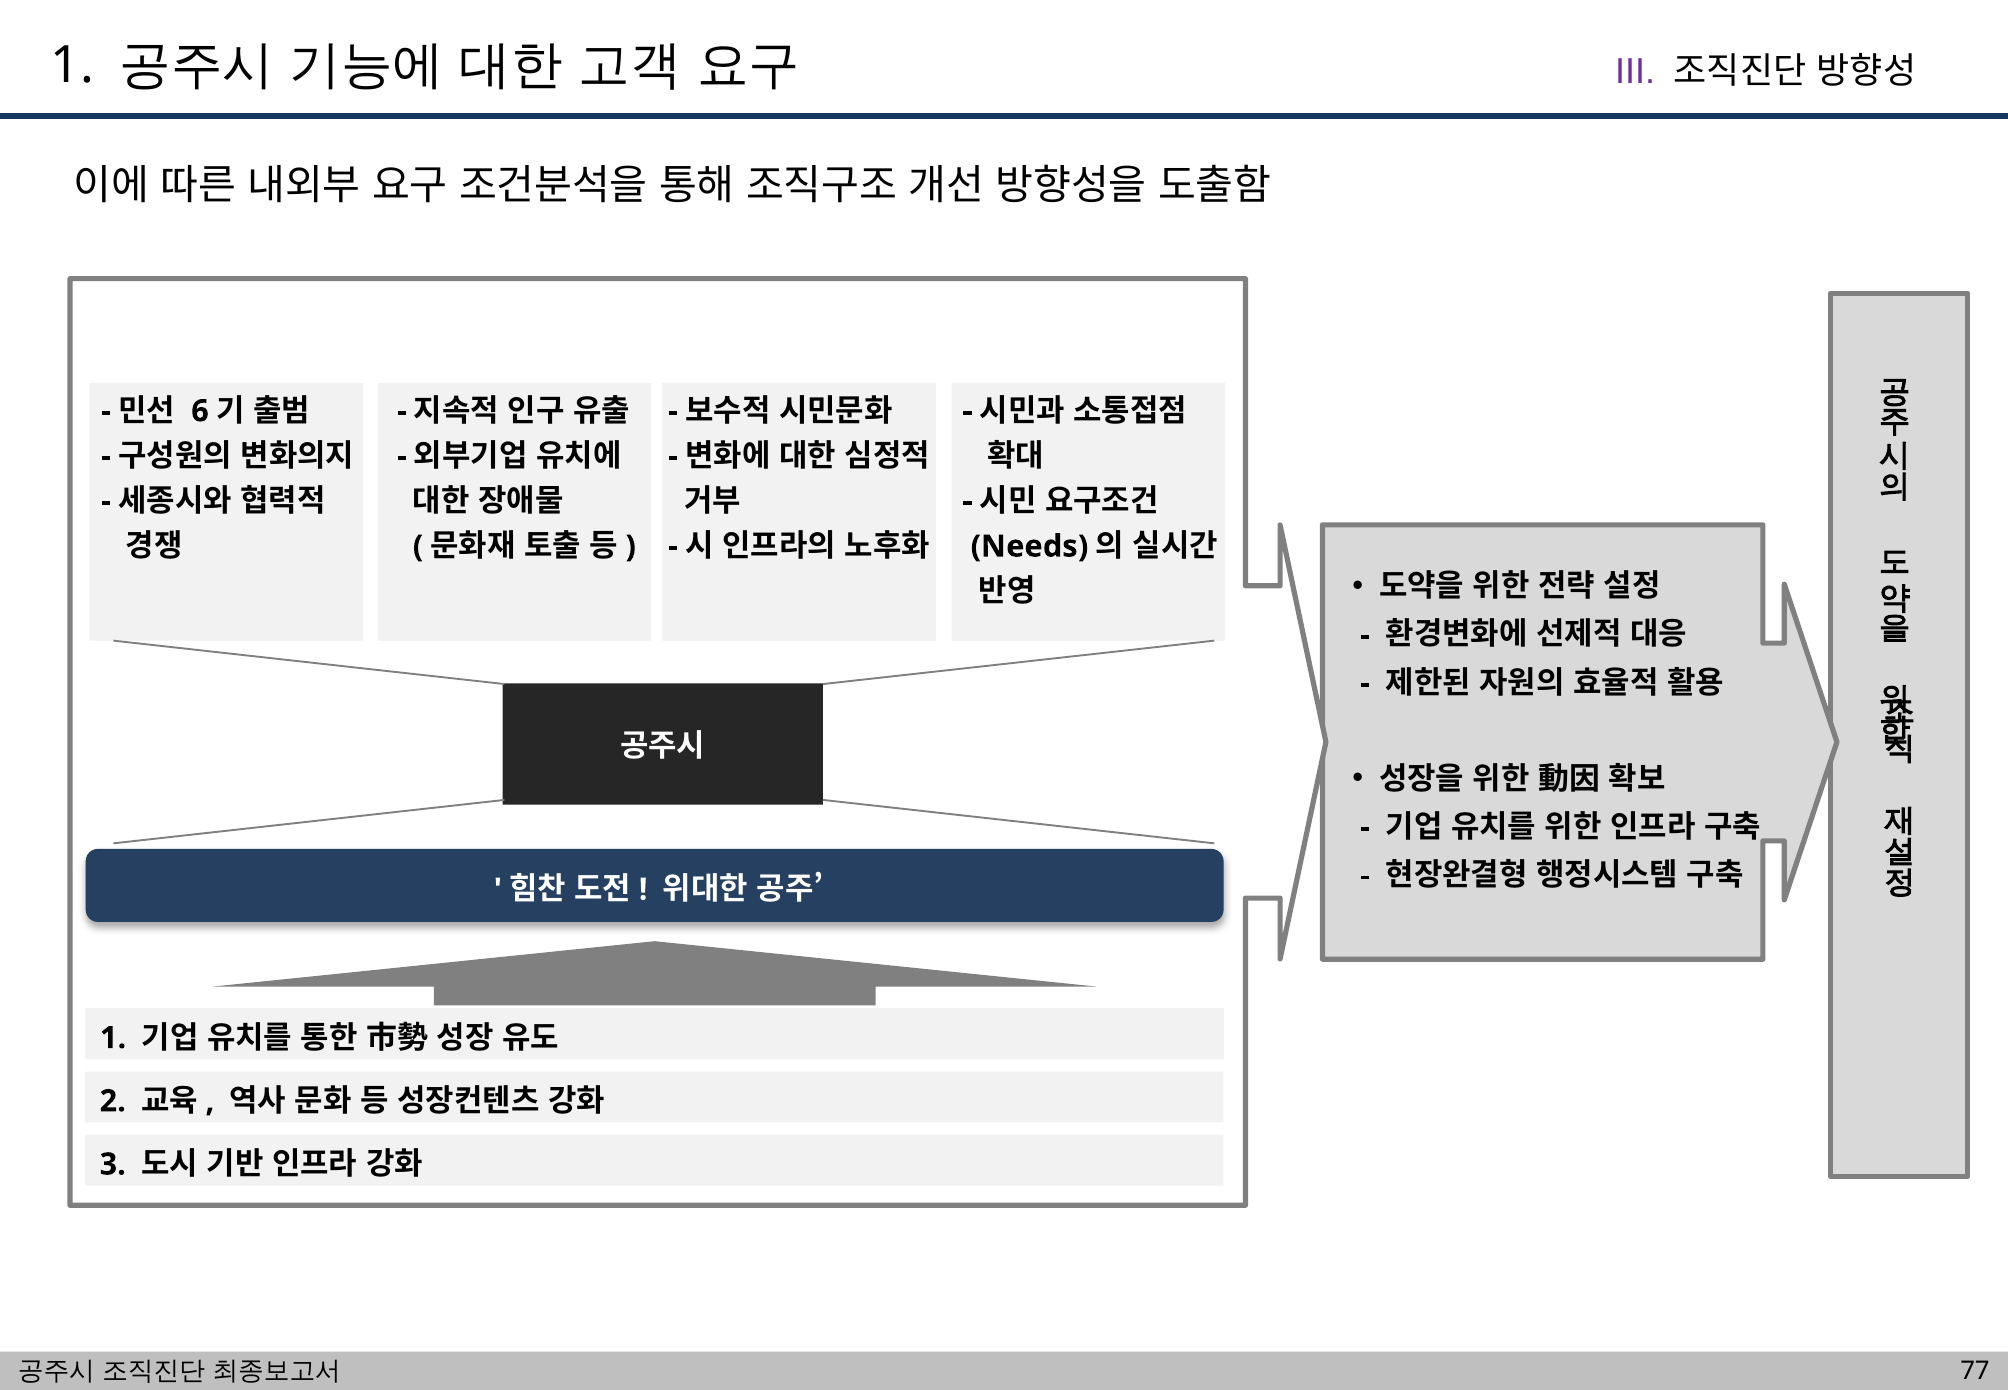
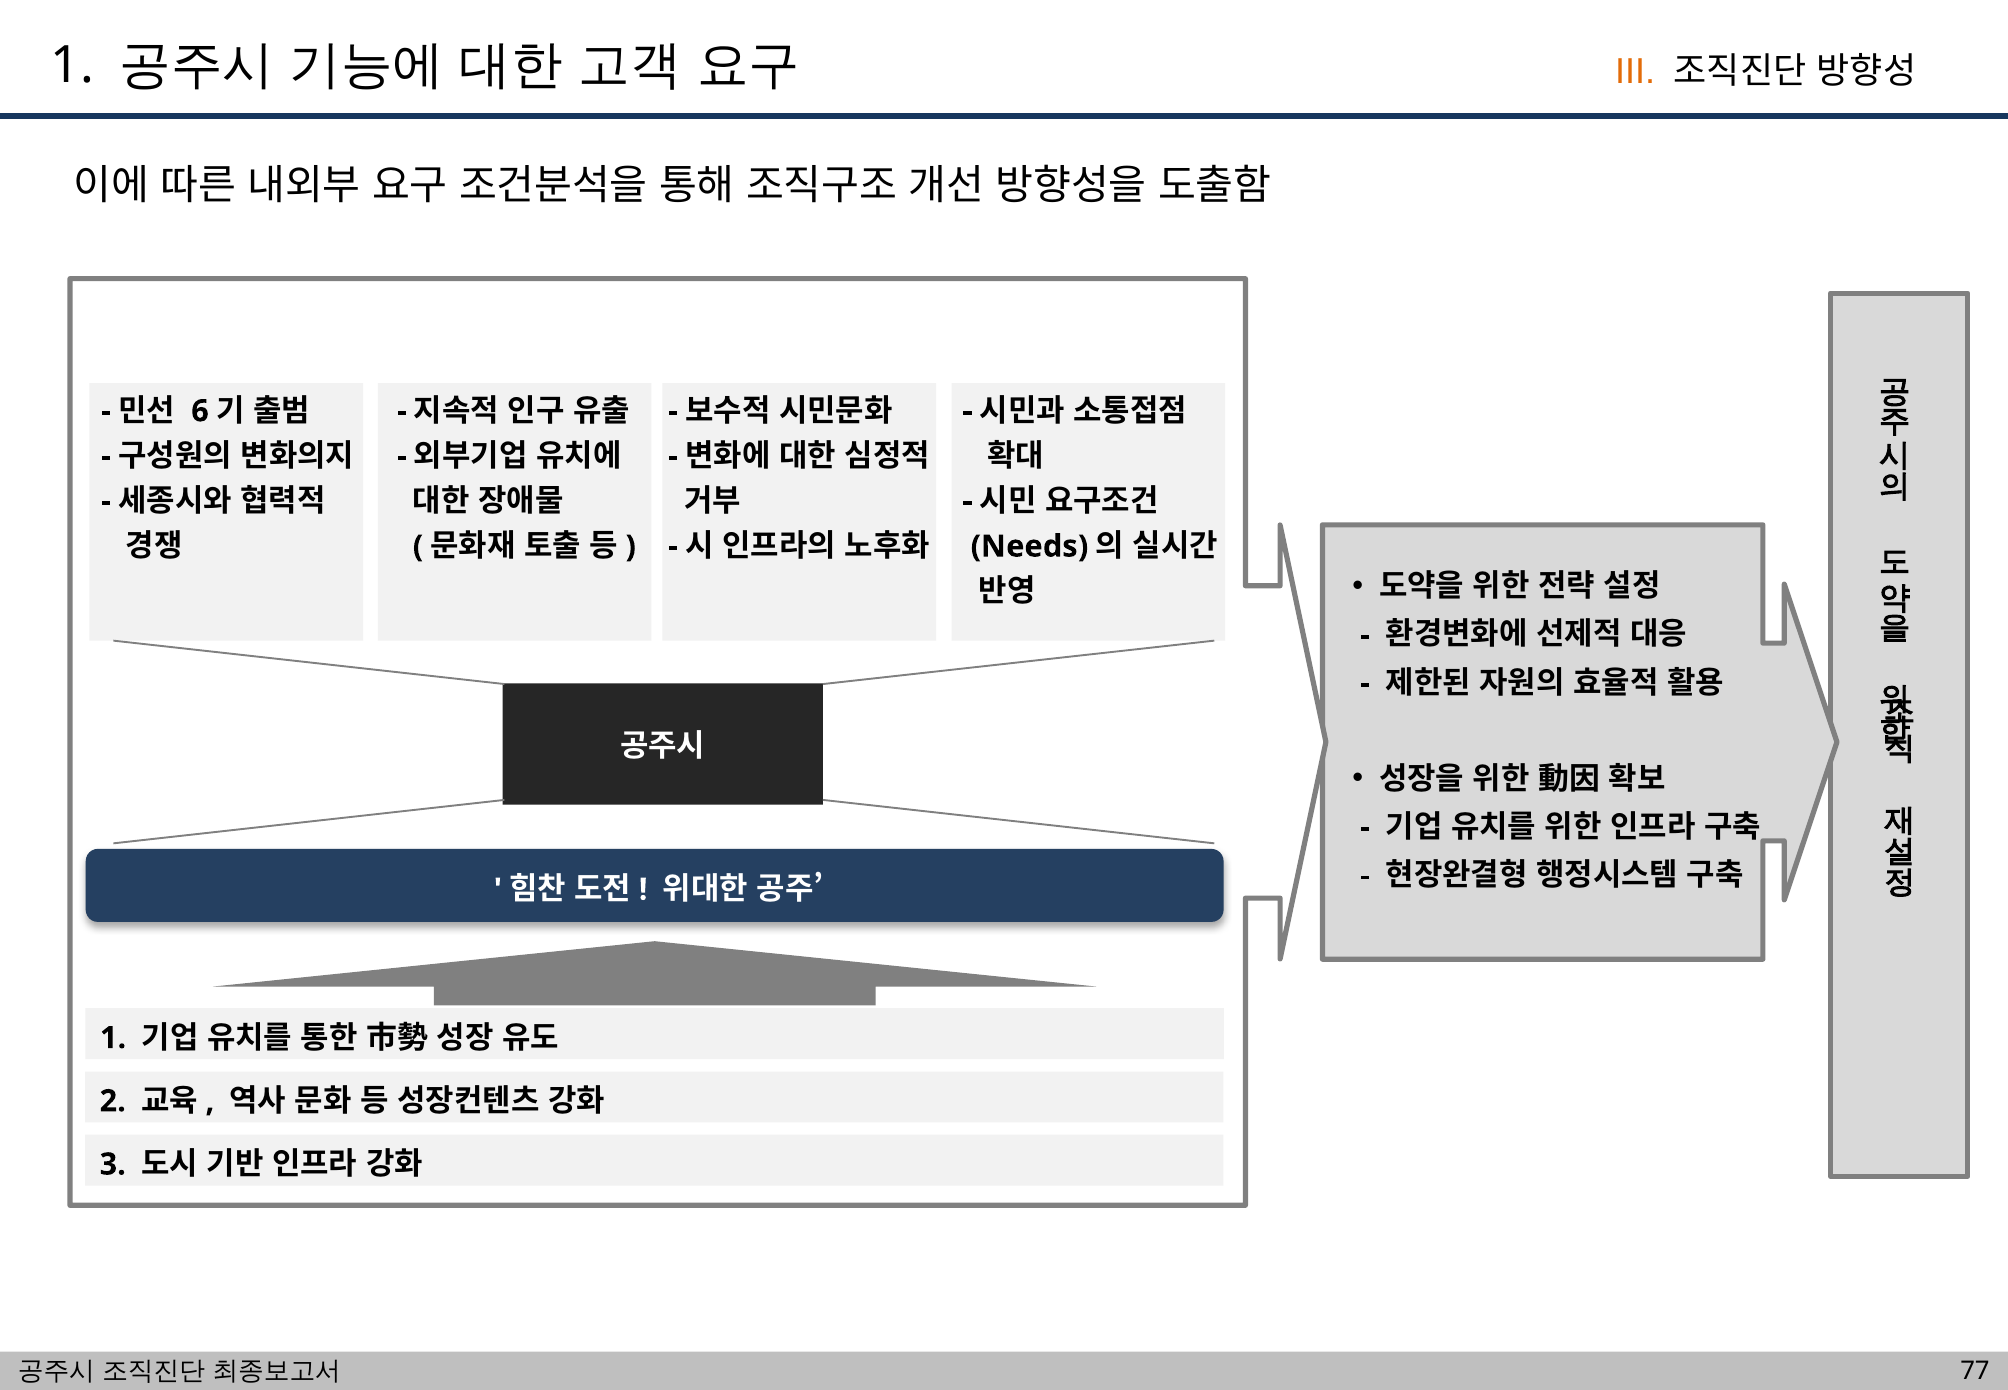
III colour: purple -> orange
